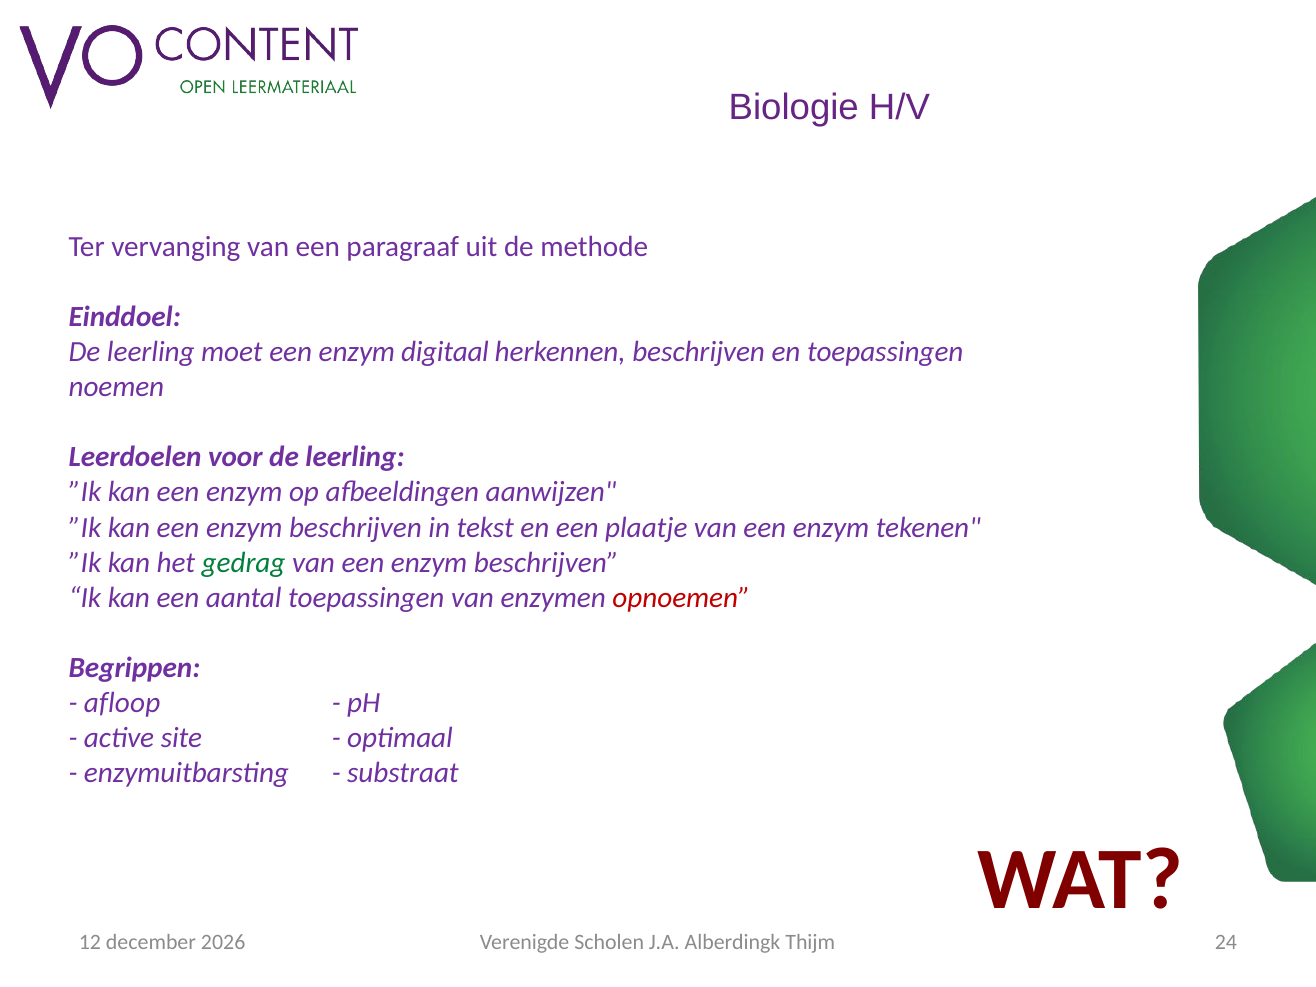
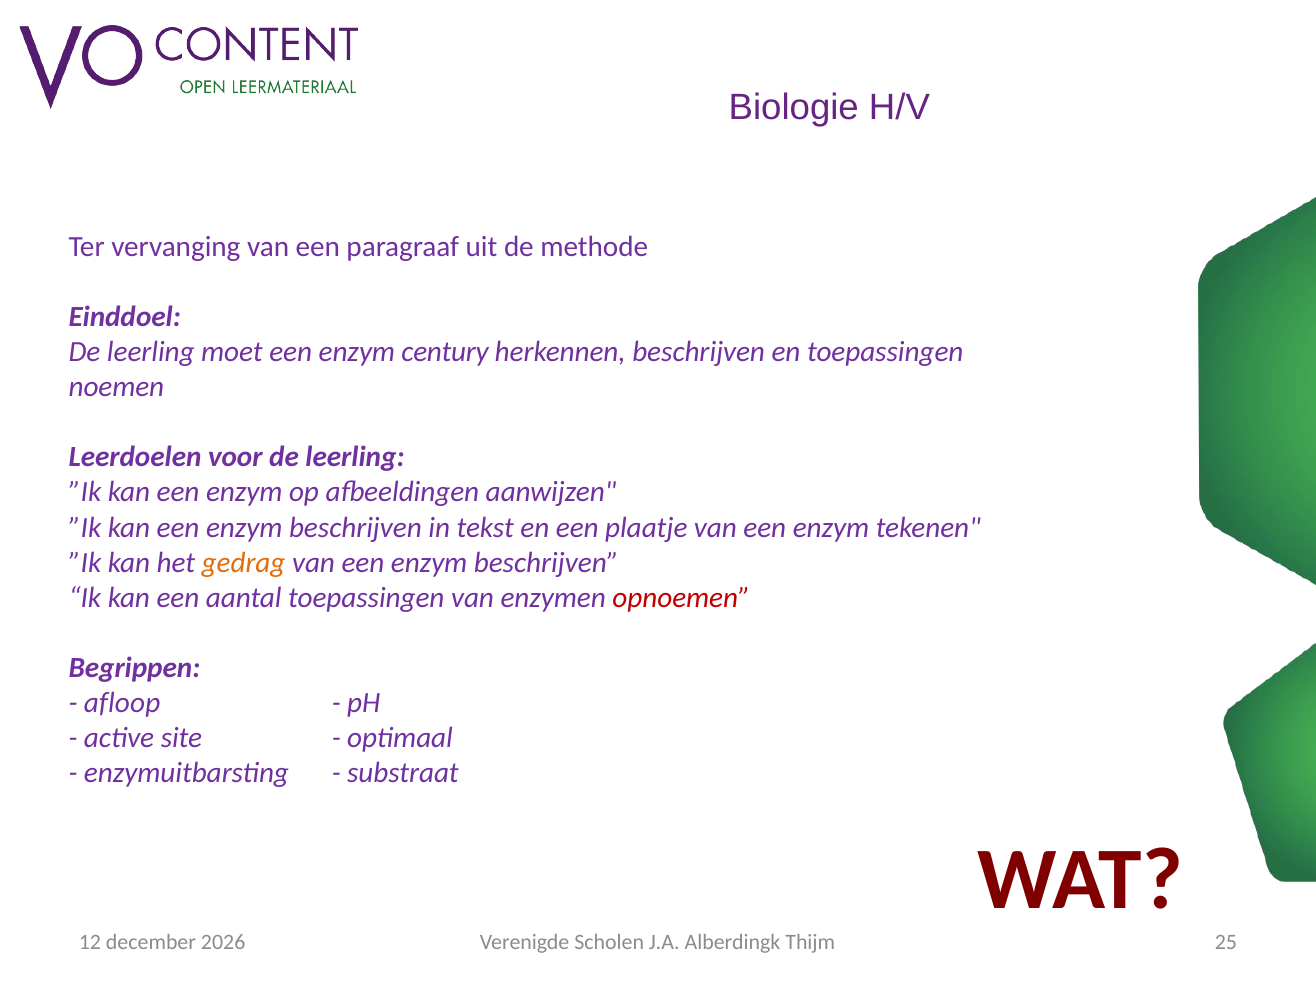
digitaal: digitaal -> century
gedrag colour: green -> orange
24: 24 -> 25
